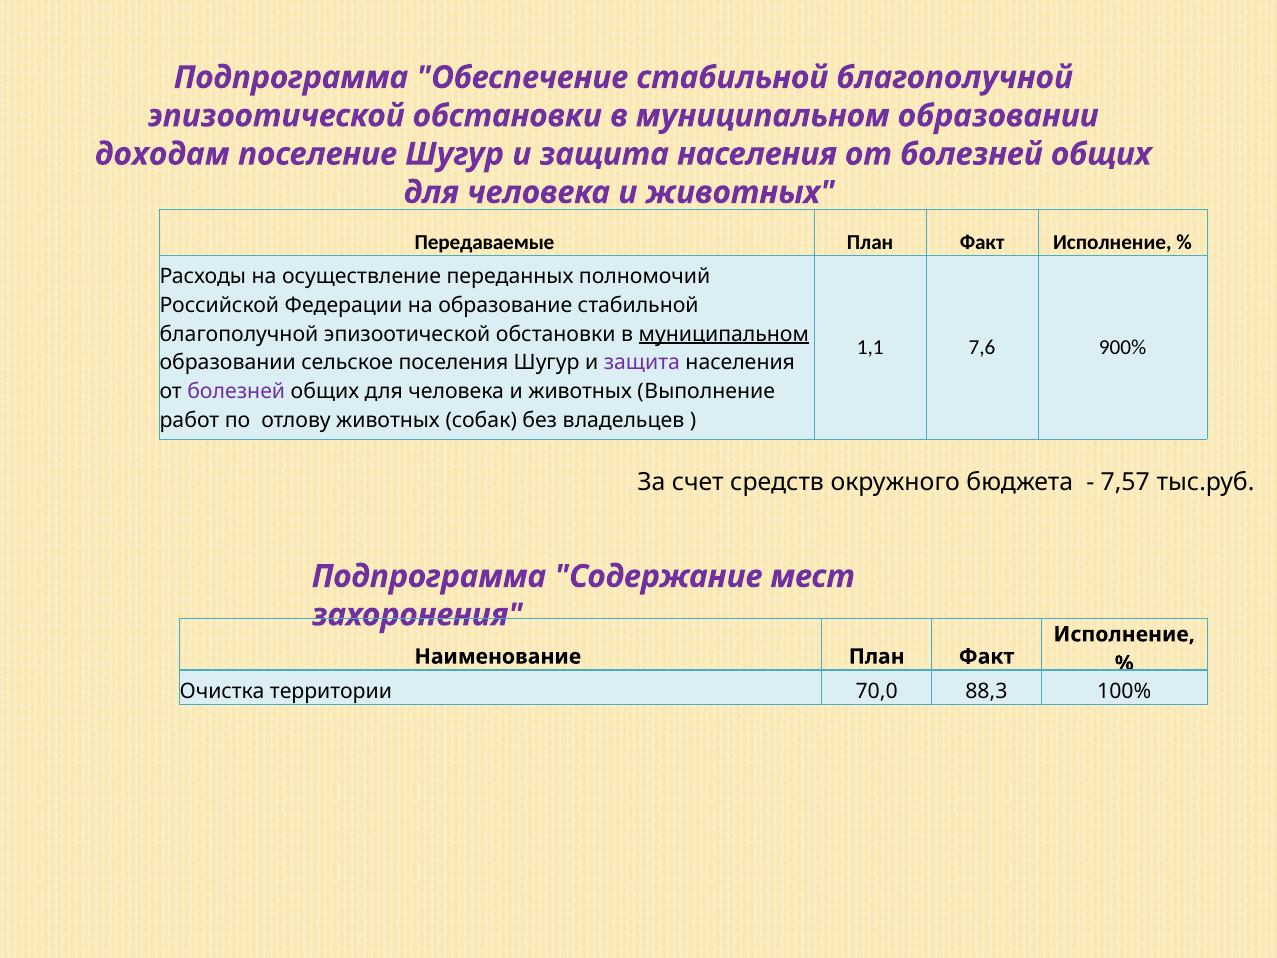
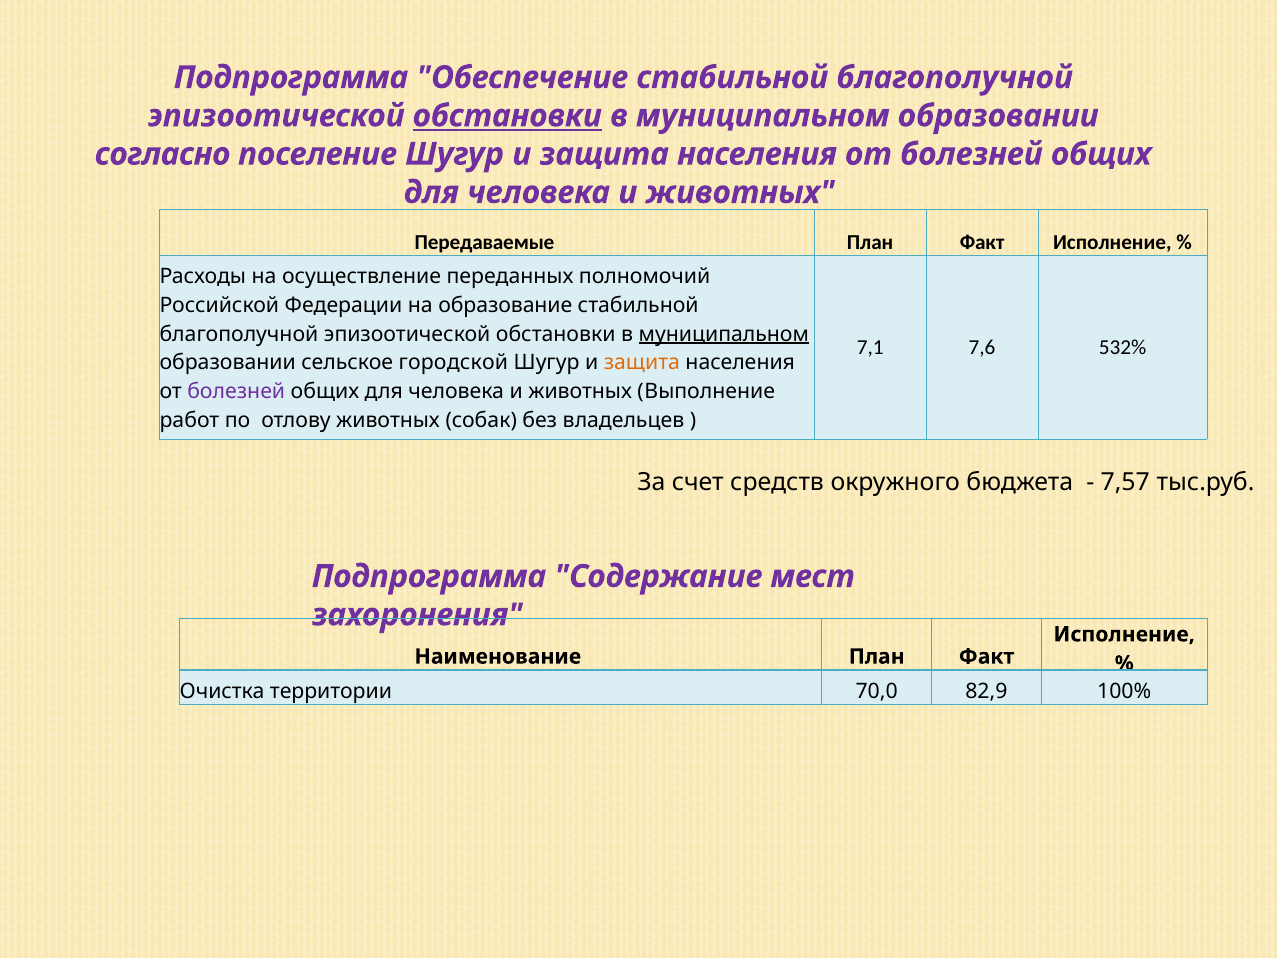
обстановки at (507, 116) underline: none -> present
доходам: доходам -> согласно
1,1: 1,1 -> 7,1
900%: 900% -> 532%
поселения: поселения -> городской
защита at (642, 363) colour: purple -> orange
88,3: 88,3 -> 82,9
